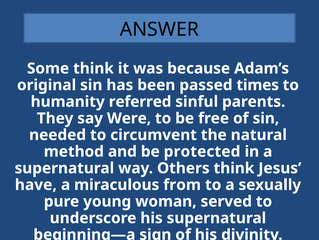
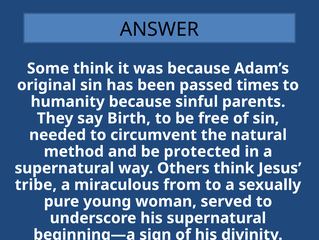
humanity referred: referred -> because
Were: Were -> Birth
have: have -> tribe
